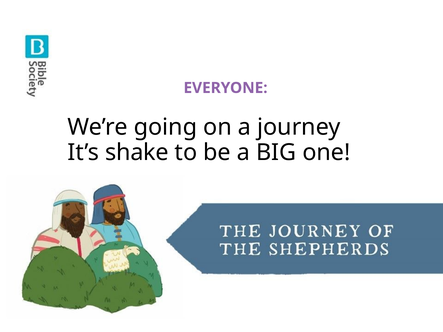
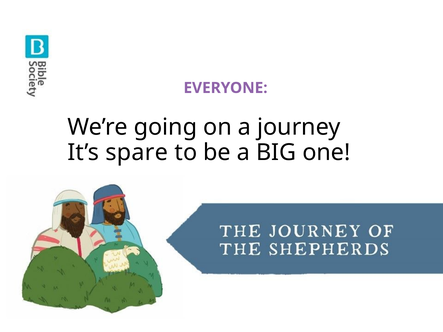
shake: shake -> spare
